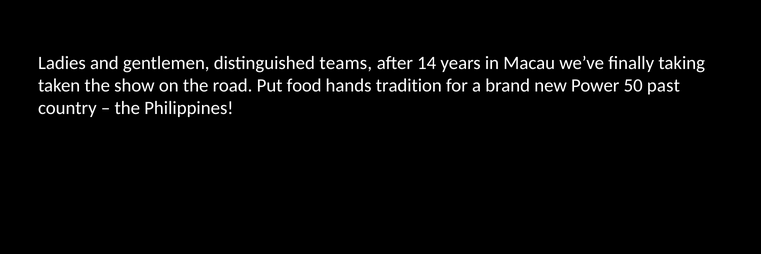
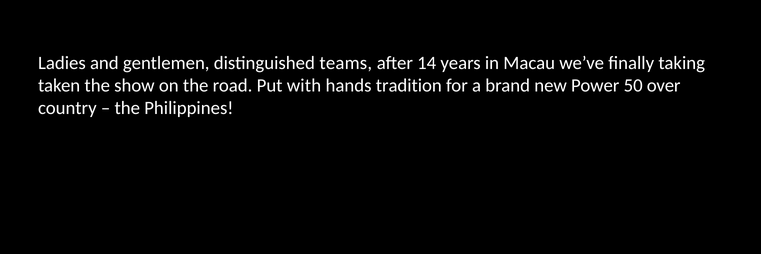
food: food -> with
past: past -> over
